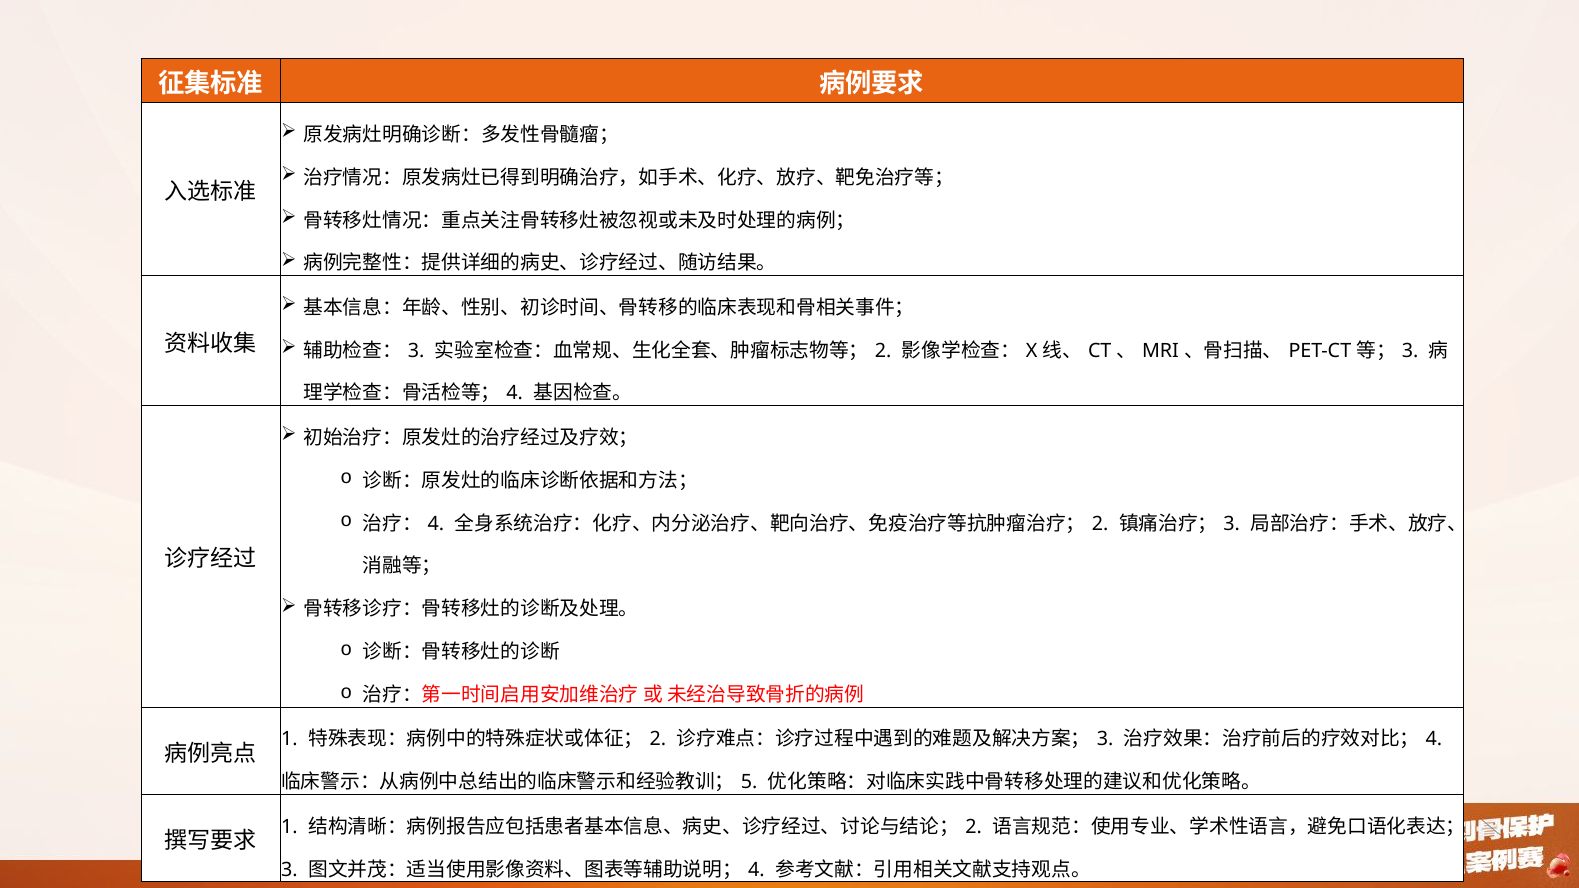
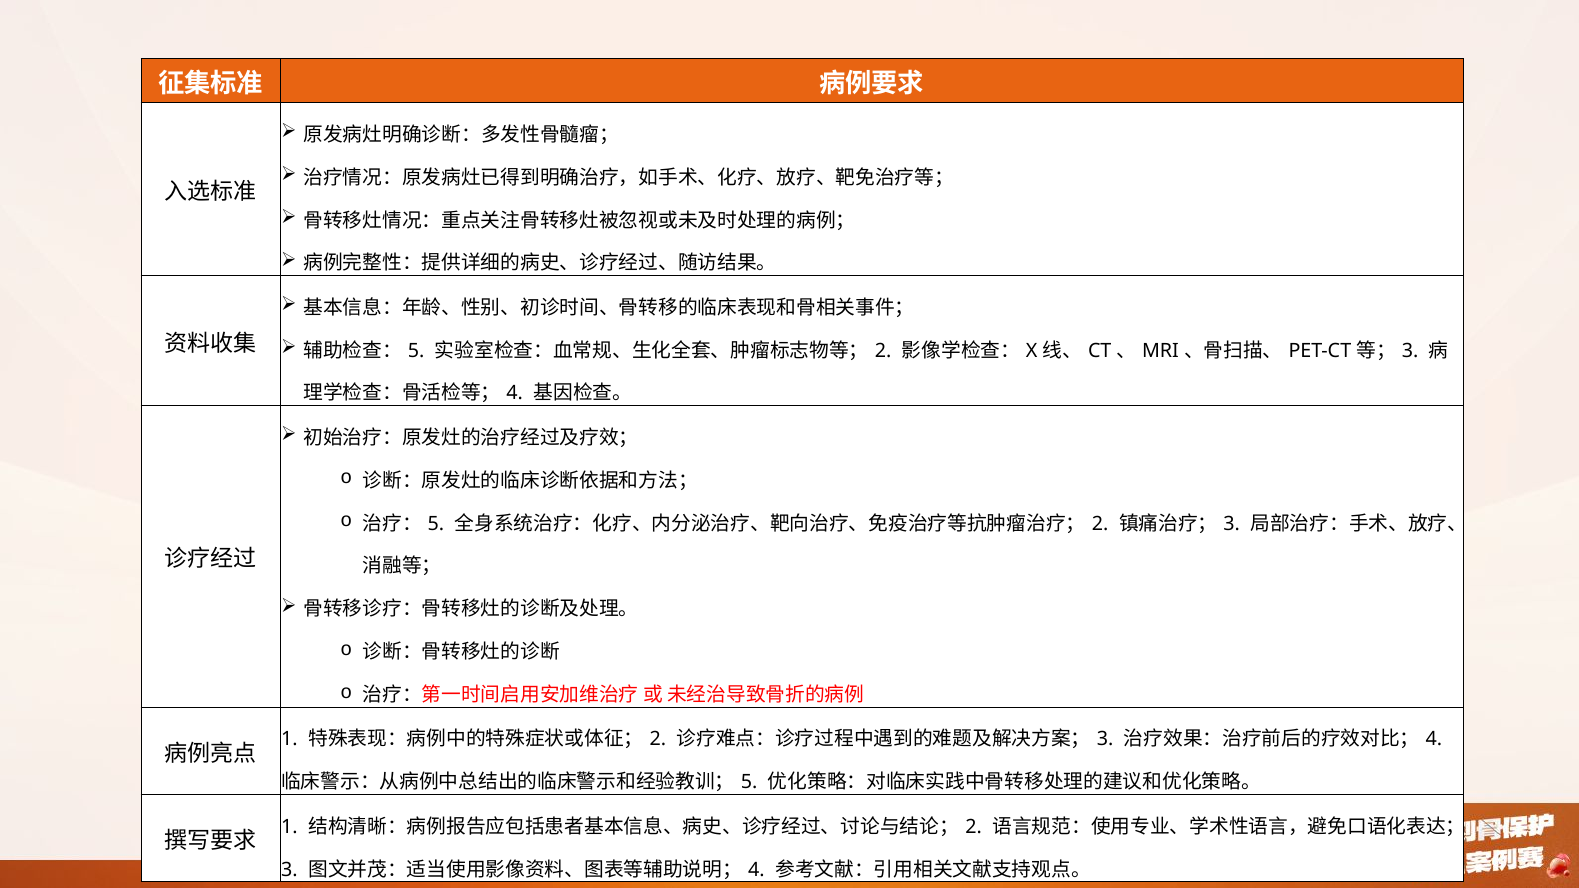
3 at (416, 351): 3 -> 5
4 at (436, 524): 4 -> 5
